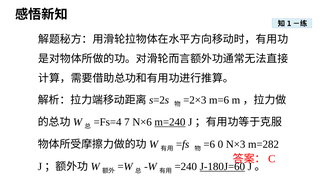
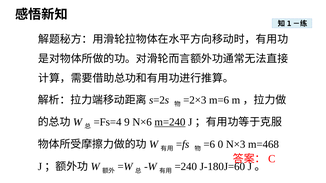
7: 7 -> 9
m=282: m=282 -> m=468
J-180J=60 underline: present -> none
